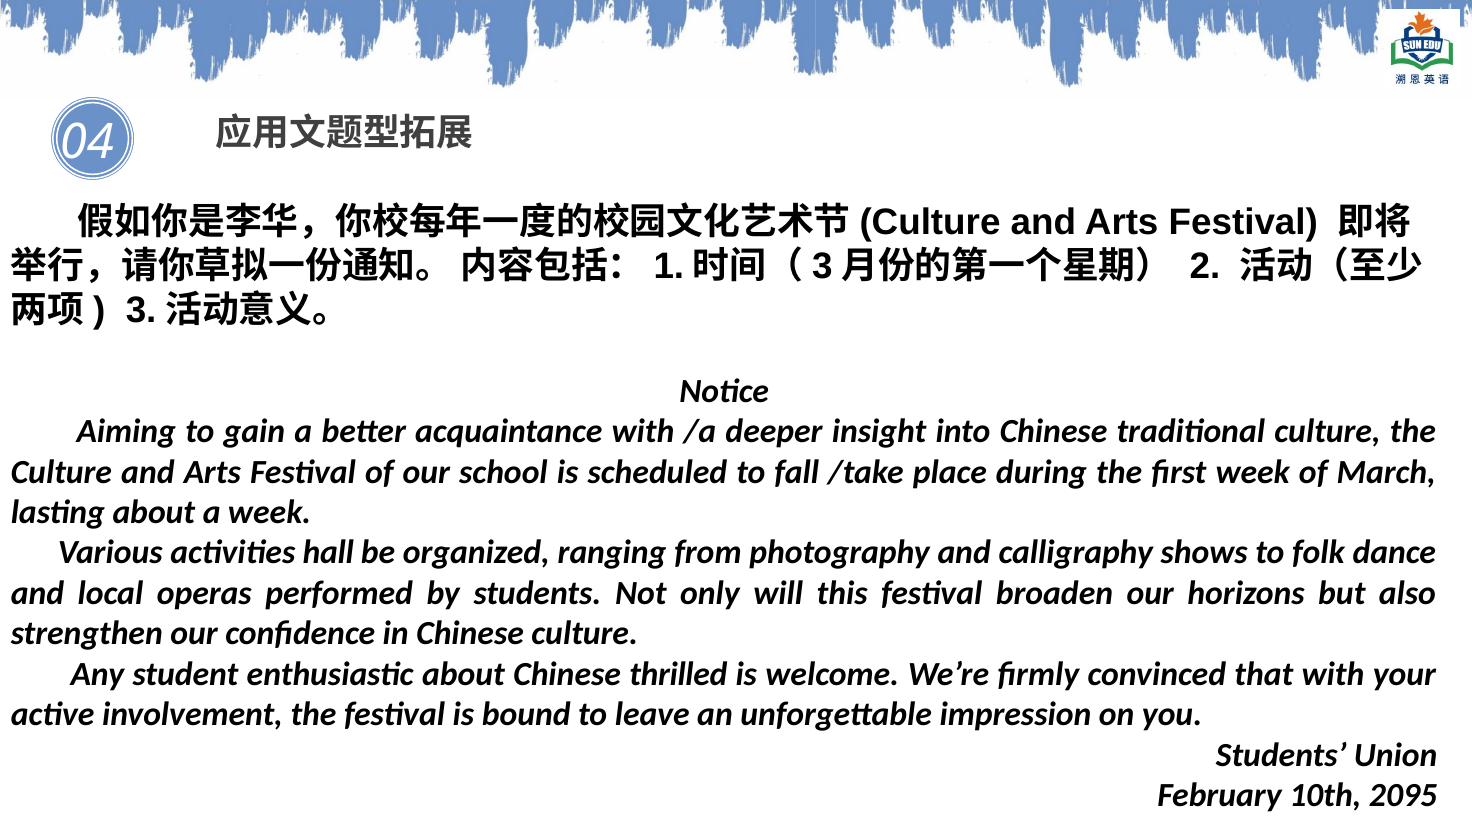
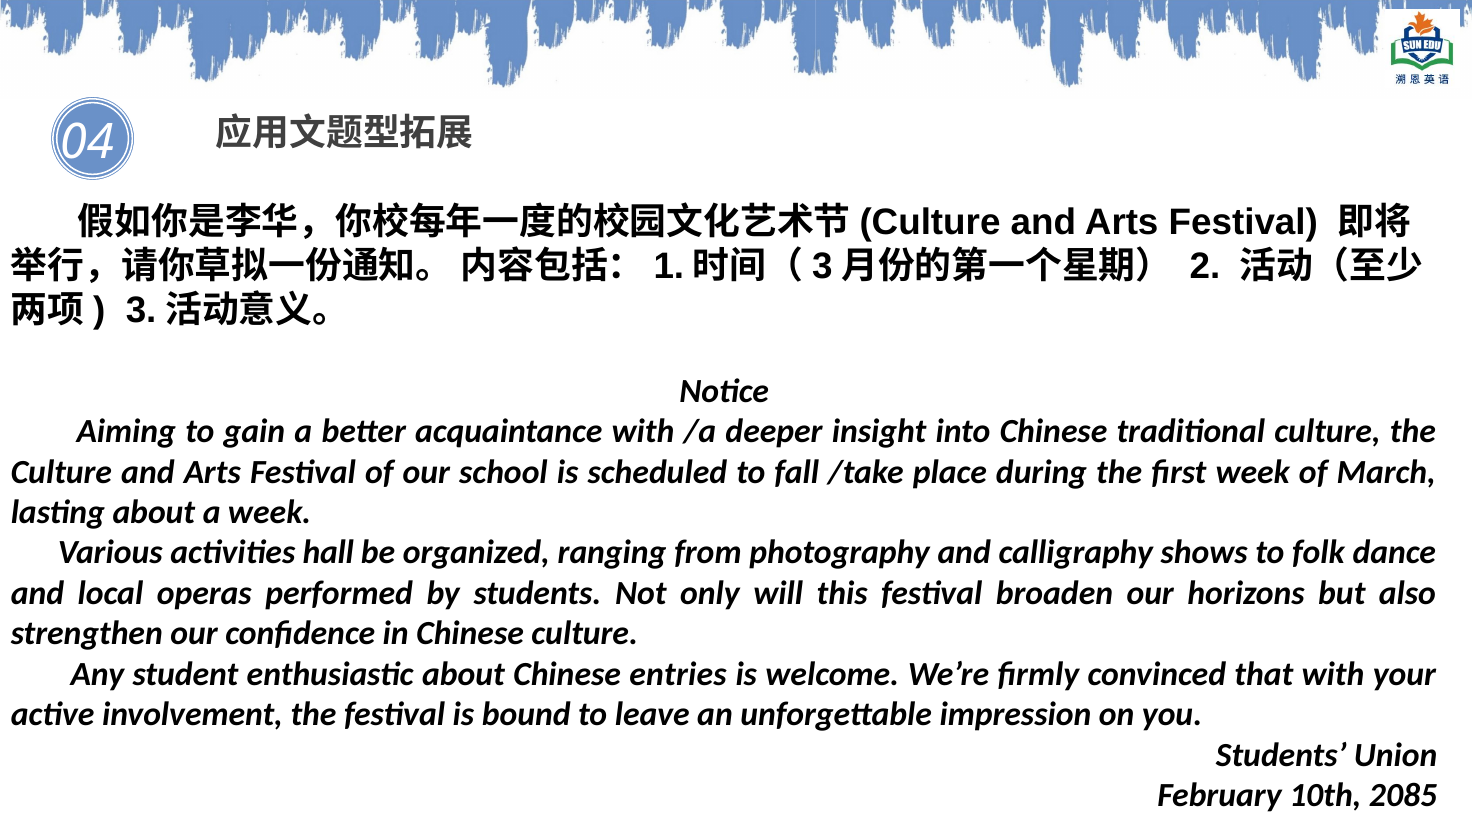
thrilled: thrilled -> entries
2095: 2095 -> 2085
